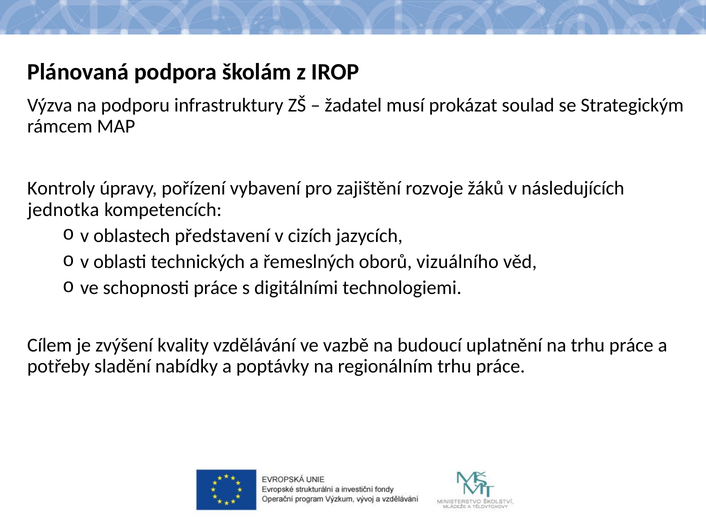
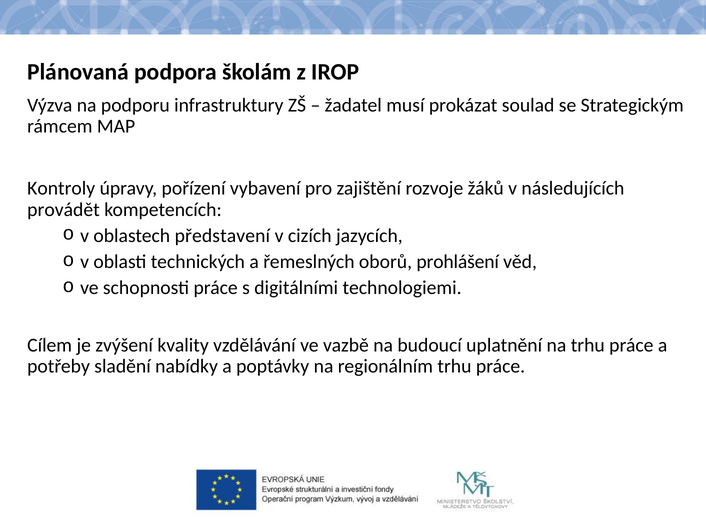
jednotka: jednotka -> provádět
vizuálního: vizuálního -> prohlášení
